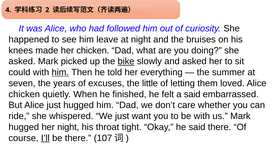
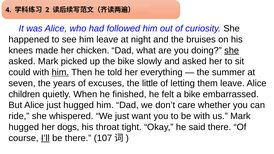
she at (232, 50) underline: none -> present
bike at (126, 61) underline: present -> none
them loved: loved -> leave
chicken at (24, 94): chicken -> children
a said: said -> bike
her night: night -> dogs
